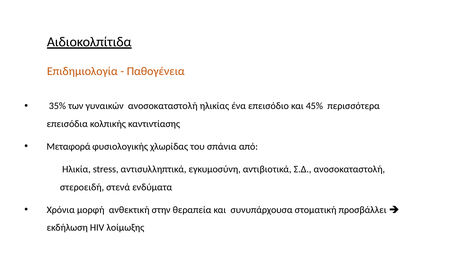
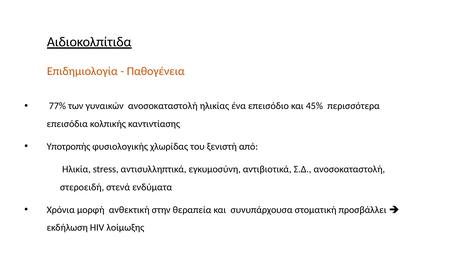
35%: 35% -> 77%
Μεταφορά: Μεταφορά -> Υποτροπής
σπάνια: σπάνια -> ξενιστή
